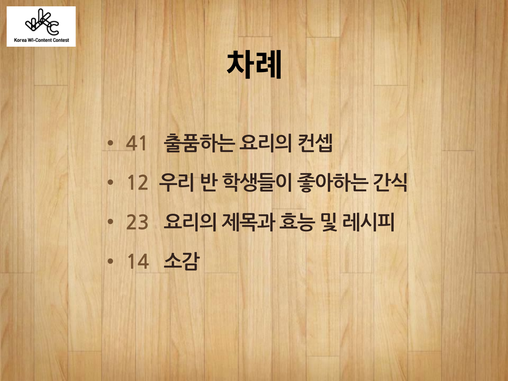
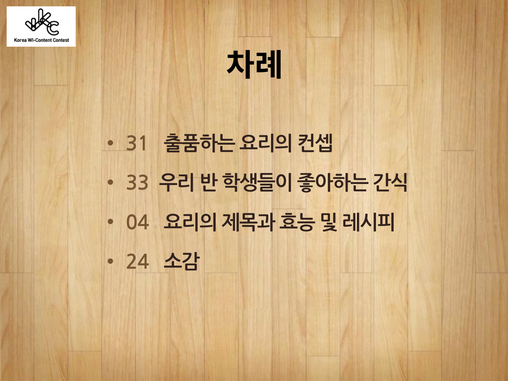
41: 41 -> 31
12: 12 -> 33
23: 23 -> 04
14: 14 -> 24
